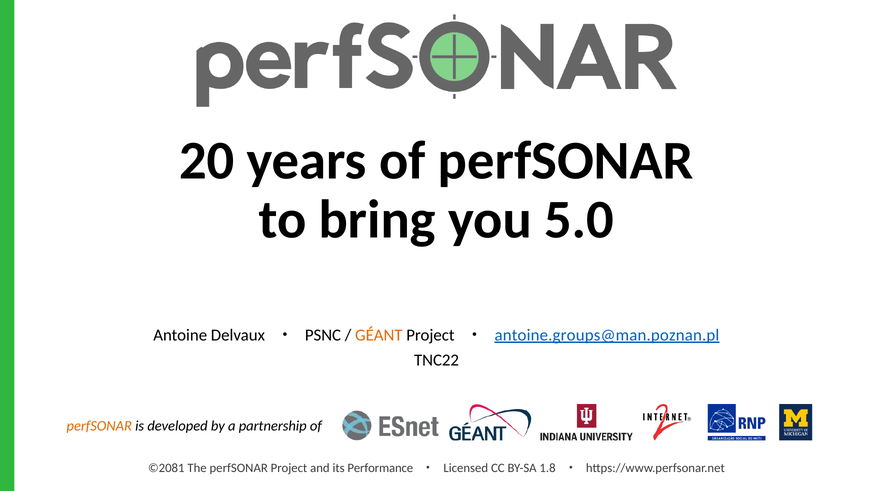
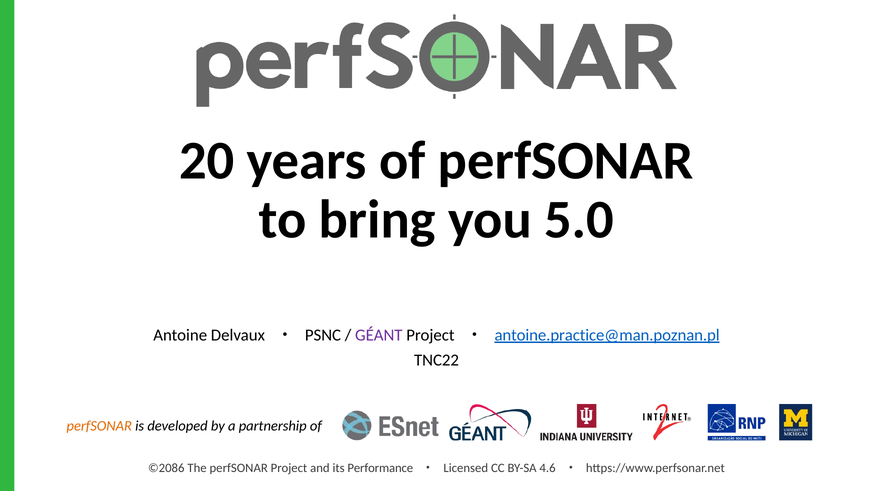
GÉANT colour: orange -> purple
antoine.groups@man.poznan.pl: antoine.groups@man.poznan.pl -> antoine.practice@man.poznan.pl
©2081: ©2081 -> ©2086
1.8: 1.8 -> 4.6
